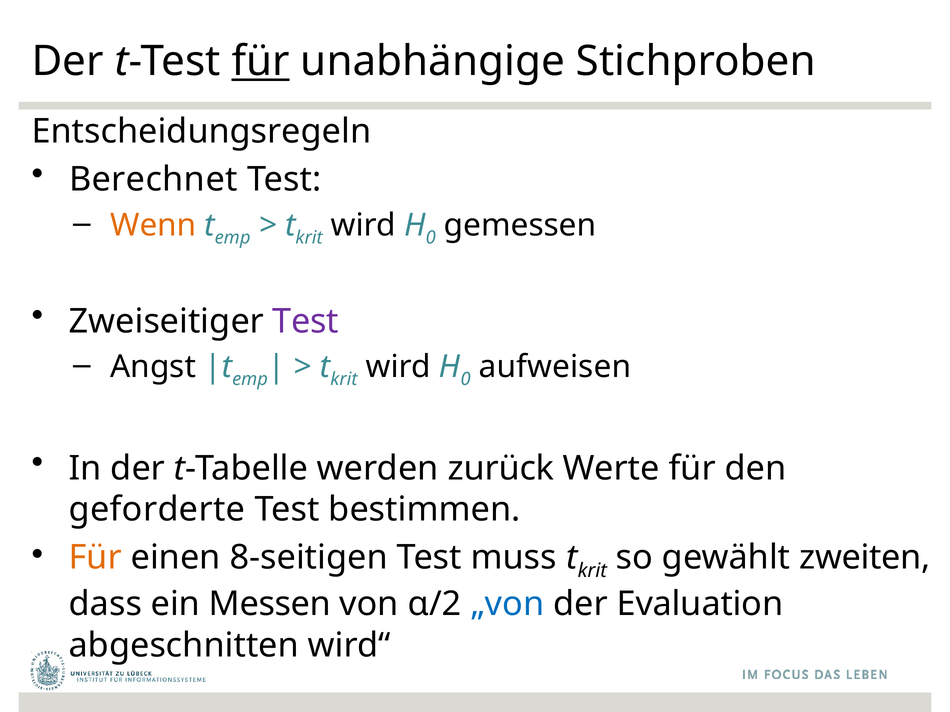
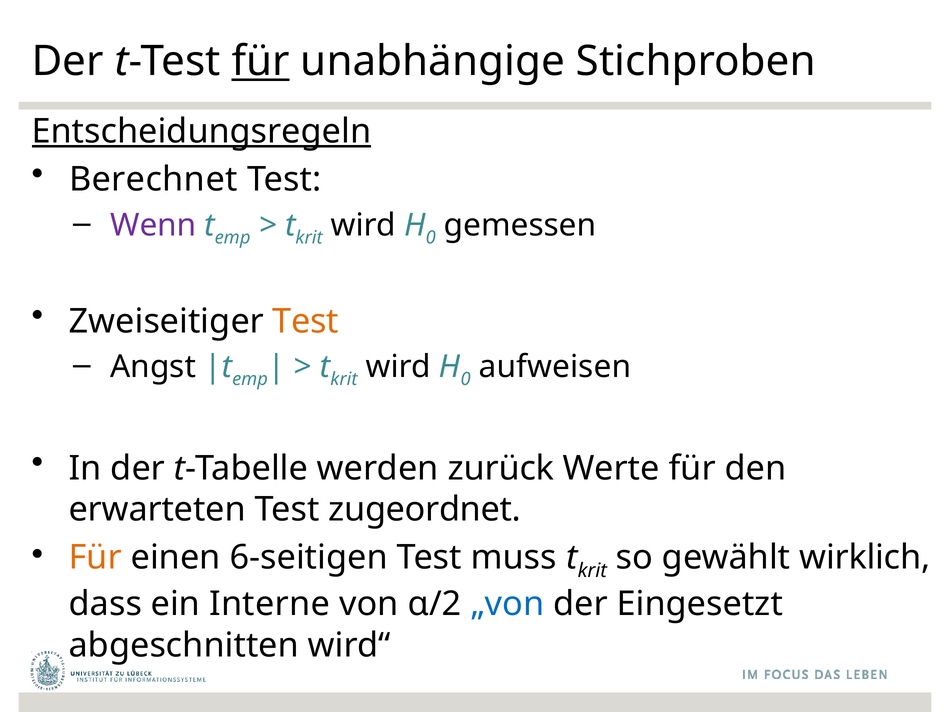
Entscheidungsregeln underline: none -> present
Wenn colour: orange -> purple
Test at (306, 321) colour: purple -> orange
geforderte: geforderte -> erwarteten
bestimmen: bestimmen -> zugeordnet
8-seitigen: 8-seitigen -> 6-seitigen
zweiten: zweiten -> wirklich
Messen: Messen -> Interne
Evaluation: Evaluation -> Eingesetzt
